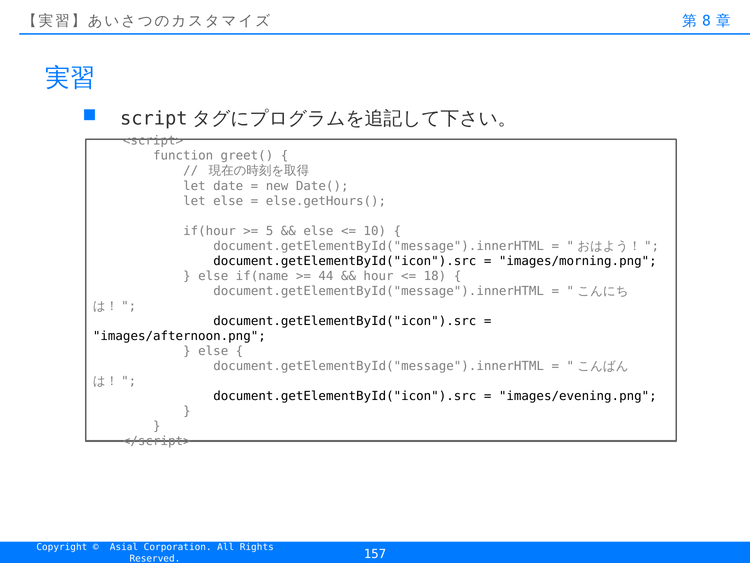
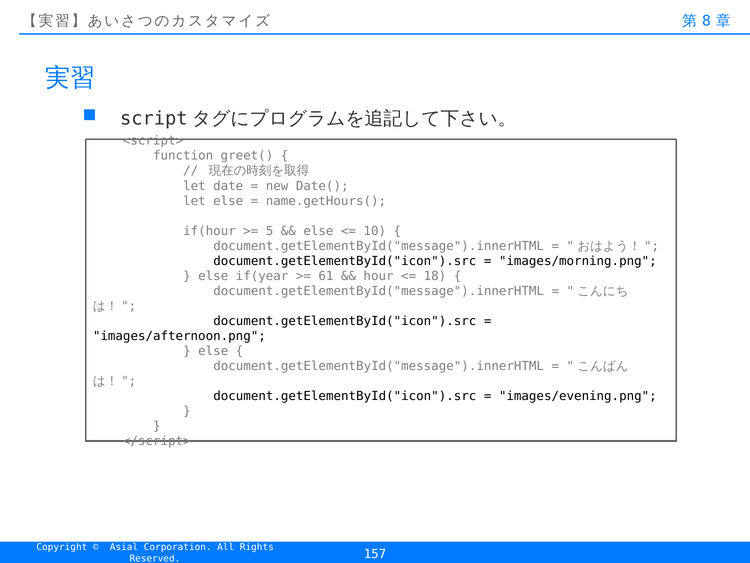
else.getHours(: else.getHours( -> name.getHours(
if(name: if(name -> if(year
44: 44 -> 61
